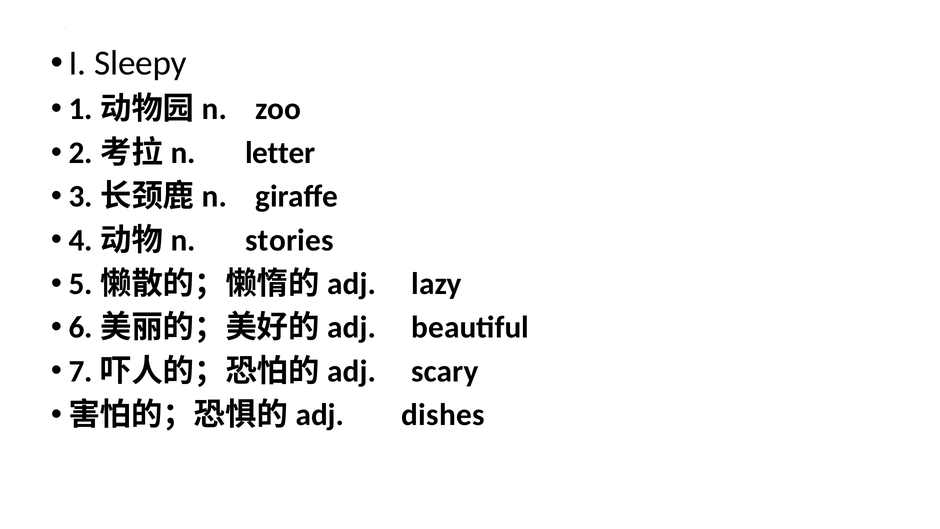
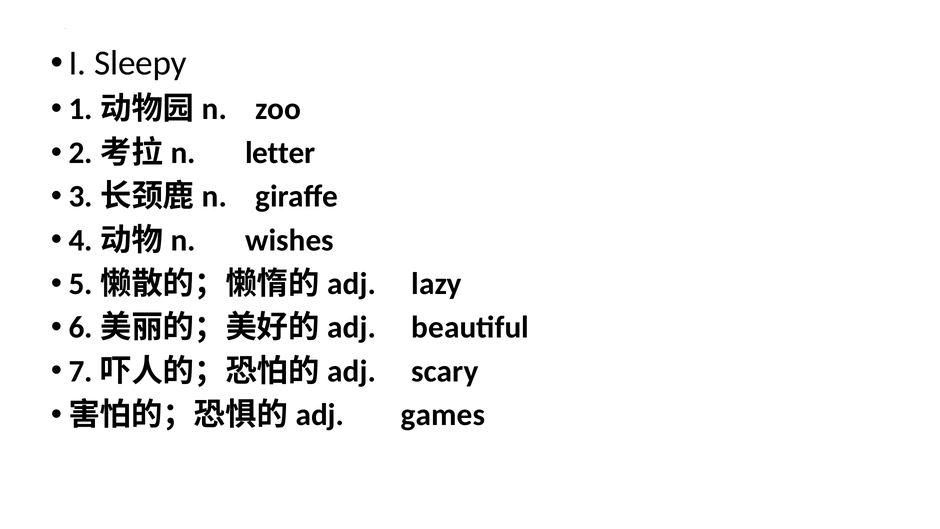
stories: stories -> wishes
dishes: dishes -> games
